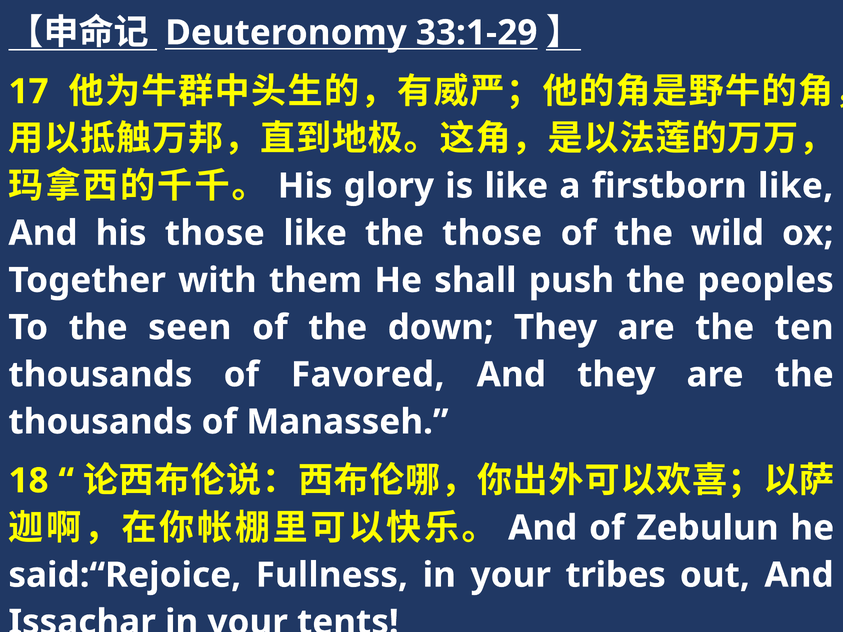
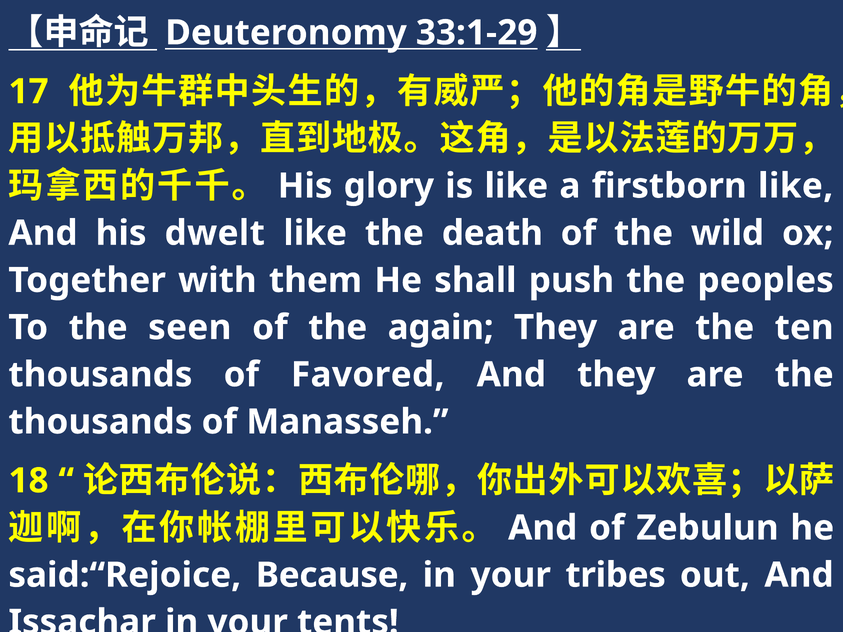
his those: those -> dwelt
the those: those -> death
down: down -> again
Fullness: Fullness -> Because
